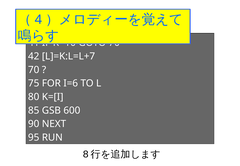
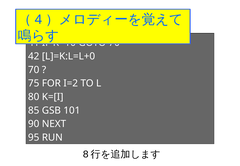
L]=K:L=L+7: L]=K:L=L+7 -> L]=K:L=L+0
I=6: I=6 -> I=2
600: 600 -> 101
